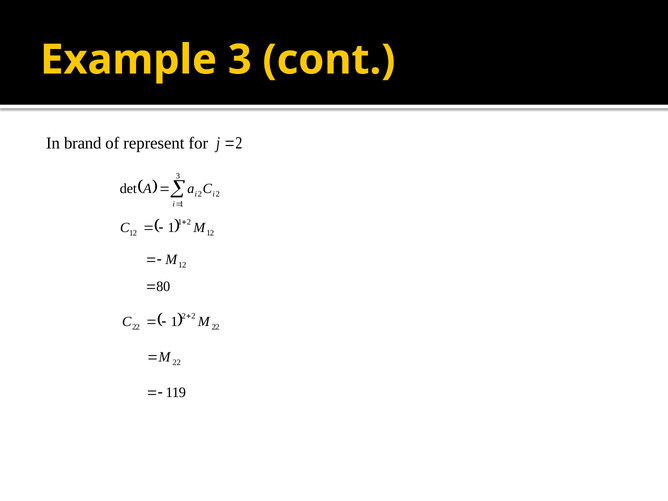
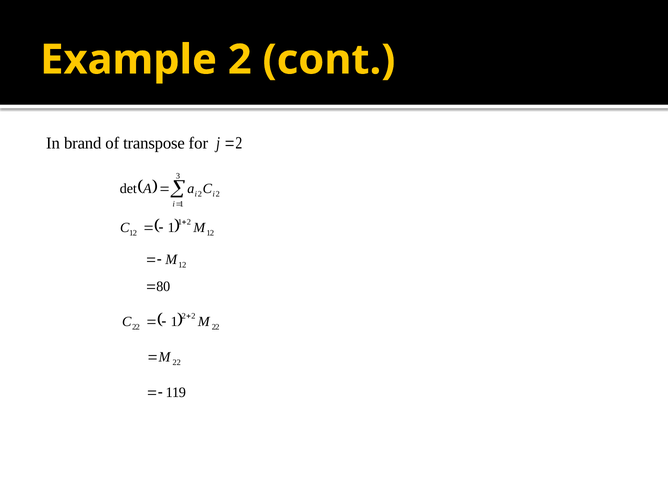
Example 3: 3 -> 2
represent: represent -> transpose
